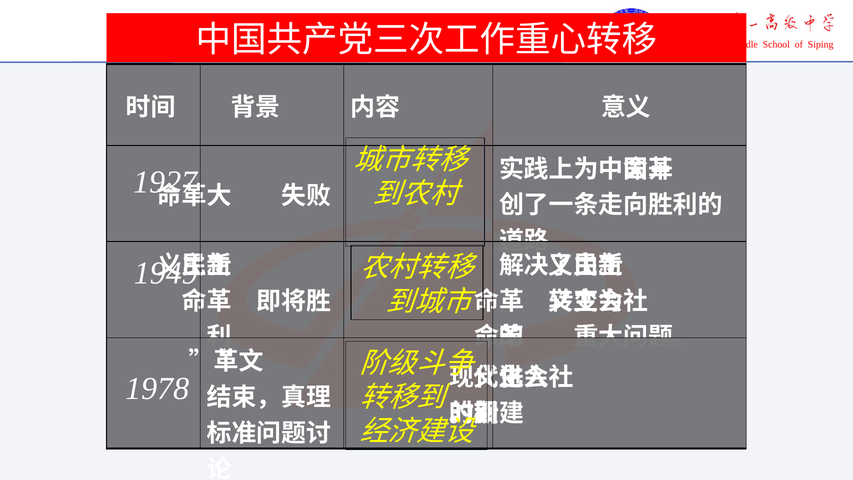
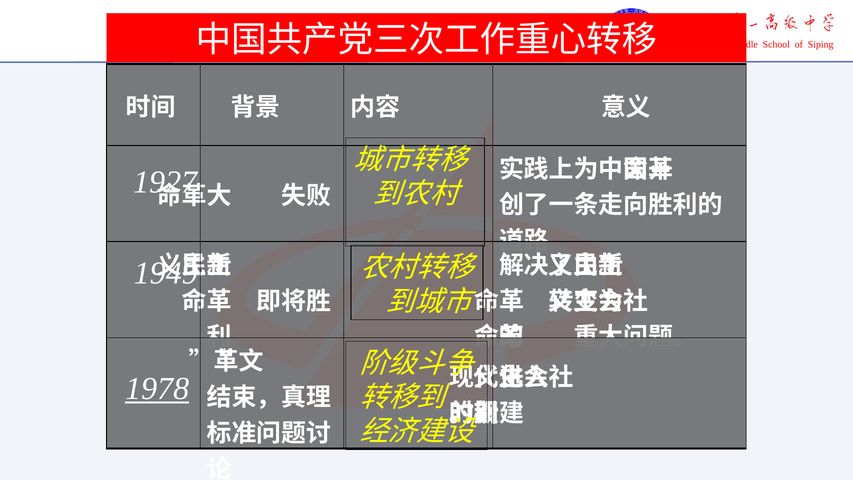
1978 underline: none -> present
